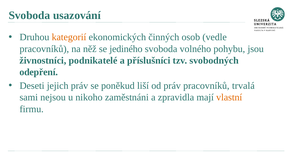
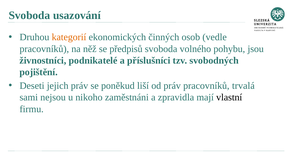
jediného: jediného -> předpisů
odepření: odepření -> pojištění
vlastní colour: orange -> black
